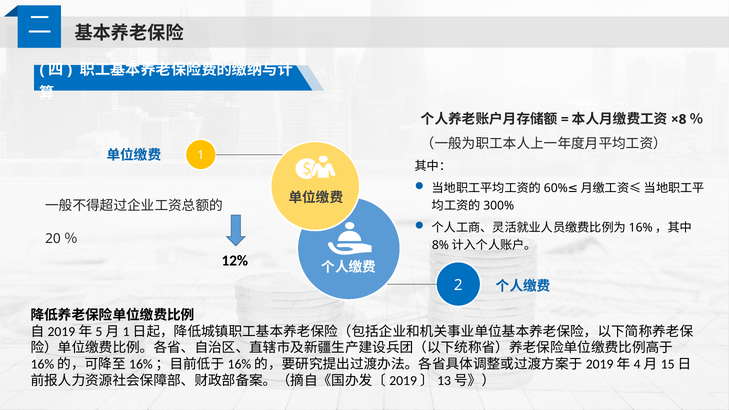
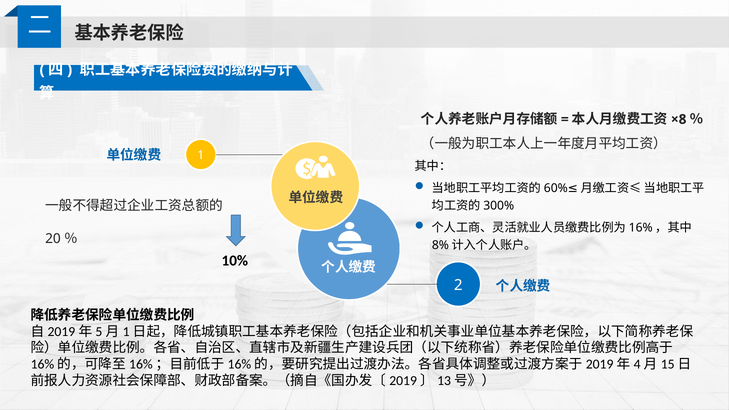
12%: 12% -> 10%
